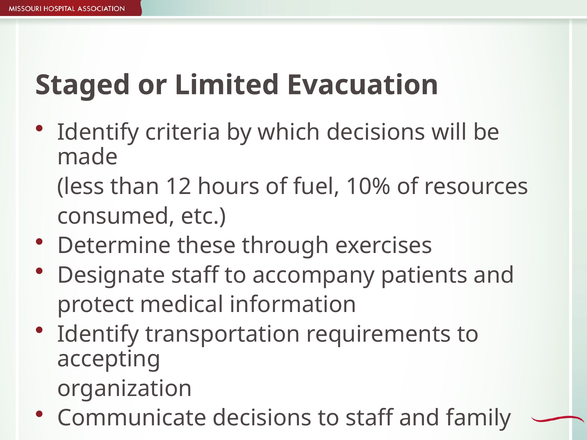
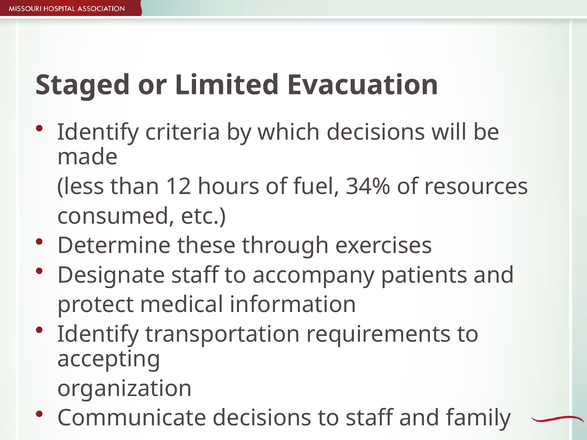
10%: 10% -> 34%
